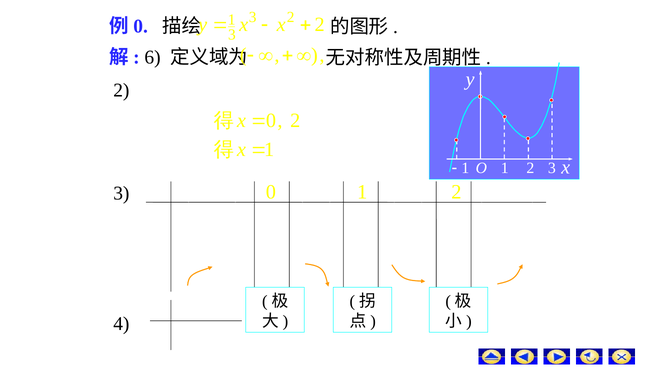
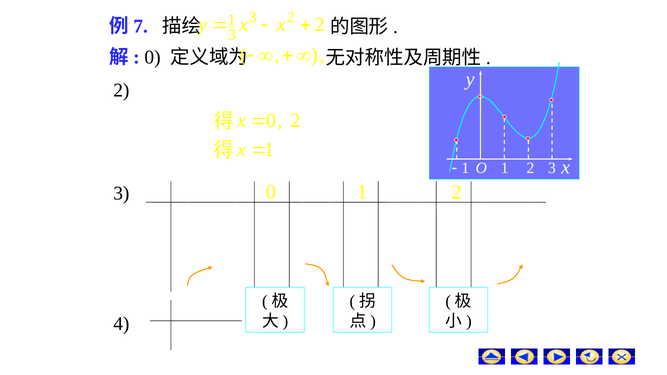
0 at (141, 26): 0 -> 7
6 at (153, 57): 6 -> 0
